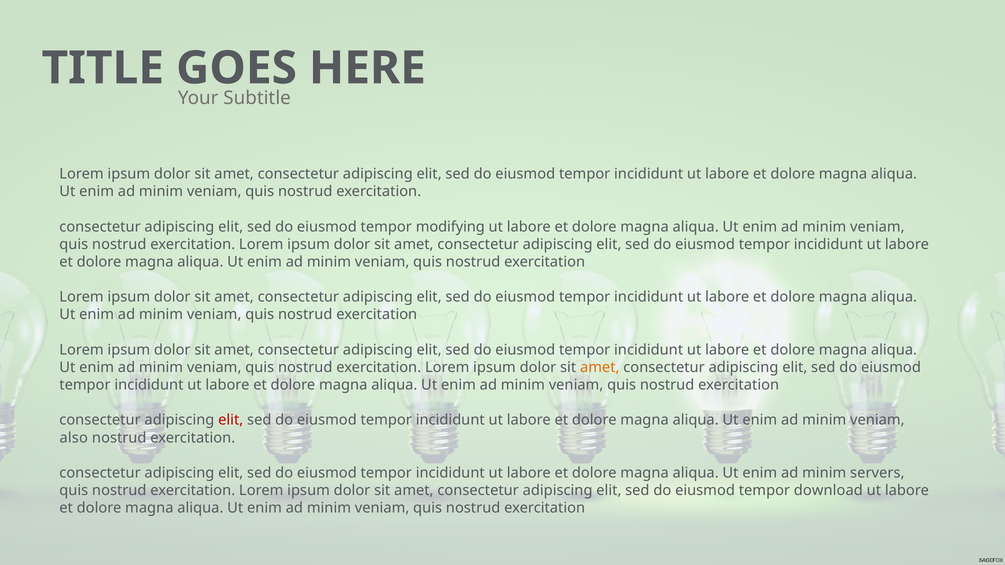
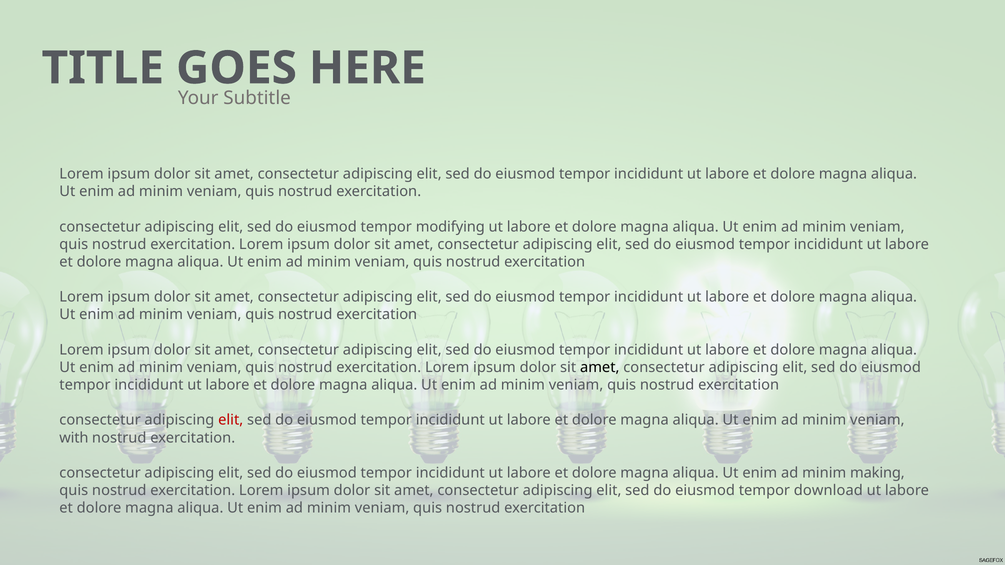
amet at (600, 368) colour: orange -> black
also: also -> with
servers: servers -> making
